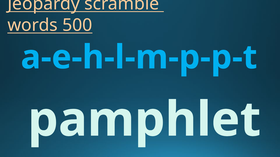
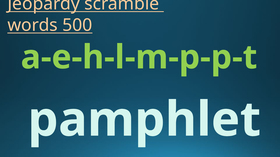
a-e-h-l-m-p-p-t colour: light blue -> light green
